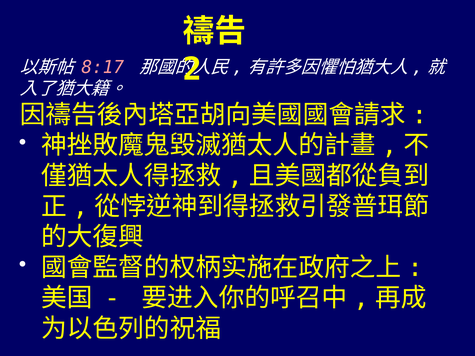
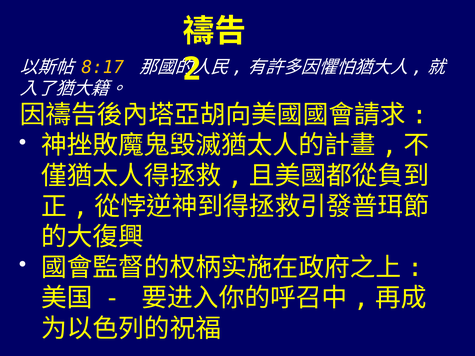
8:17 colour: pink -> yellow
